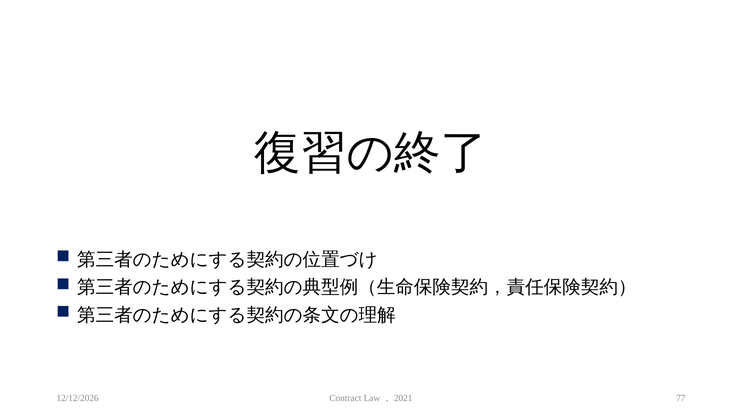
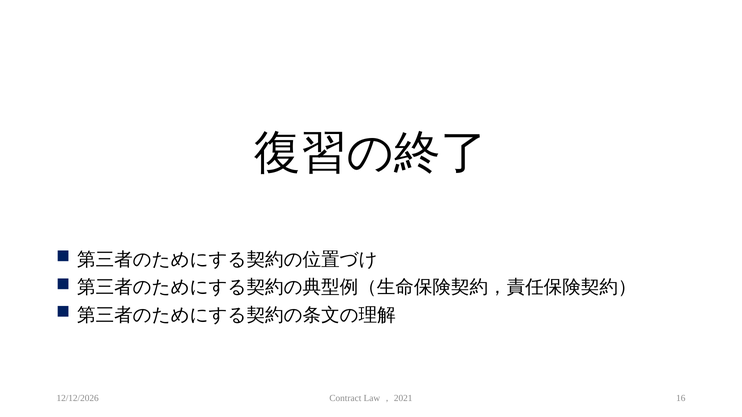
77: 77 -> 16
